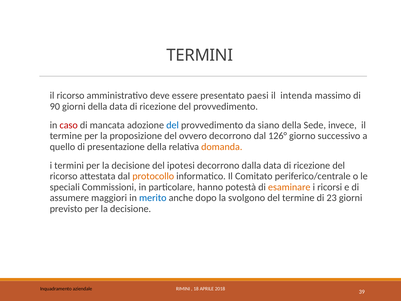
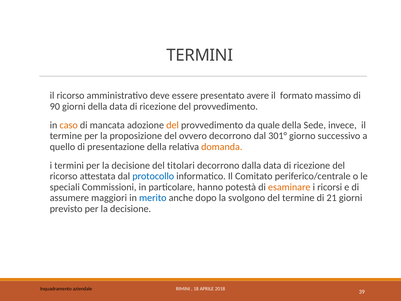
paesi: paesi -> avere
intenda: intenda -> formato
caso colour: red -> orange
del at (173, 125) colour: blue -> orange
siano: siano -> quale
126°: 126° -> 301°
ipotesi: ipotesi -> titolari
protocollo colour: orange -> blue
23: 23 -> 21
